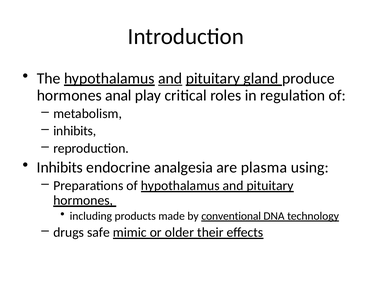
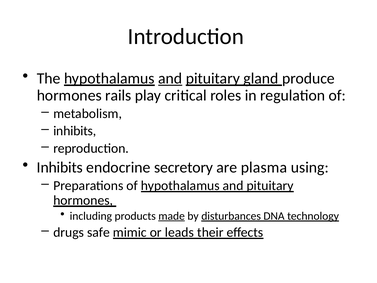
anal: anal -> rails
analgesia: analgesia -> secretory
made underline: none -> present
conventional: conventional -> disturbances
older: older -> leads
